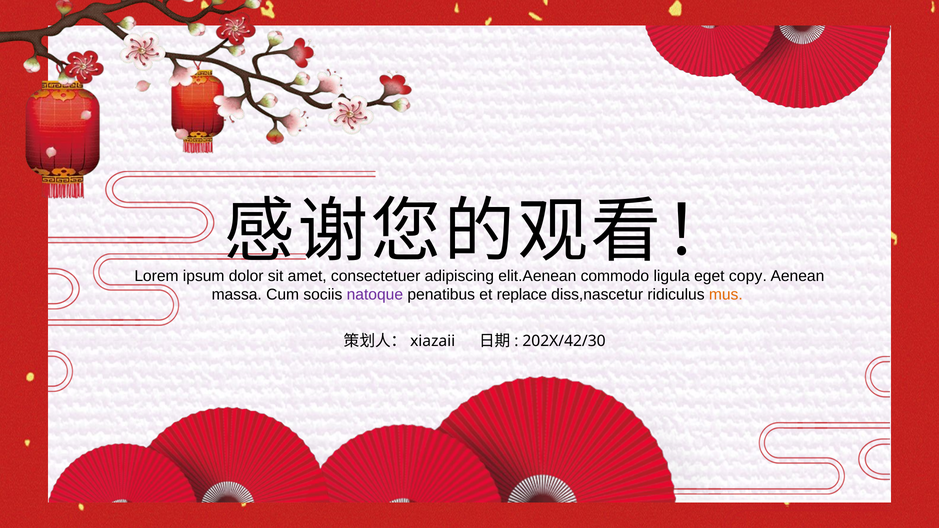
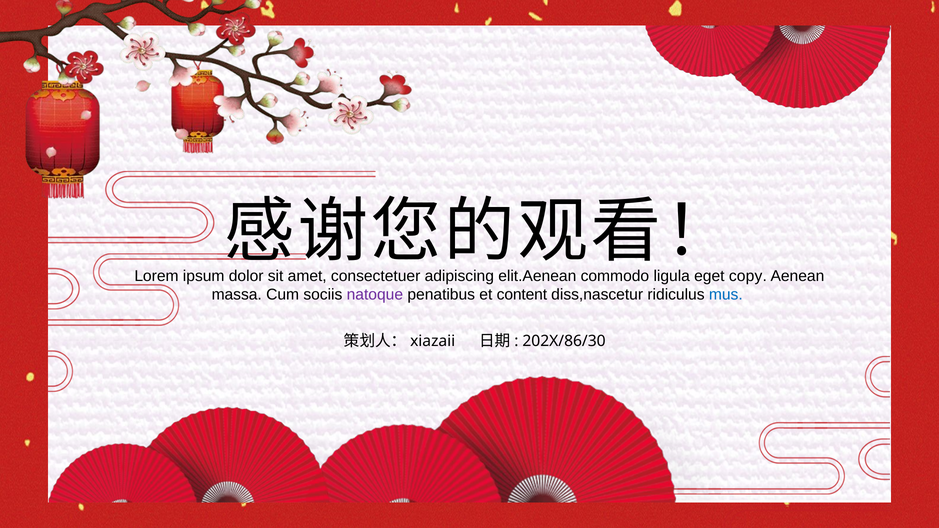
replace: replace -> content
mus colour: orange -> blue
202X/42/30: 202X/42/30 -> 202X/86/30
